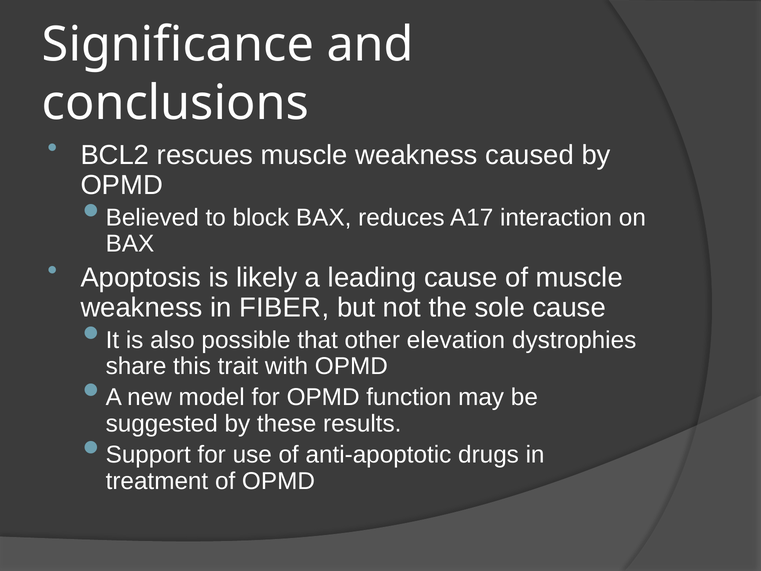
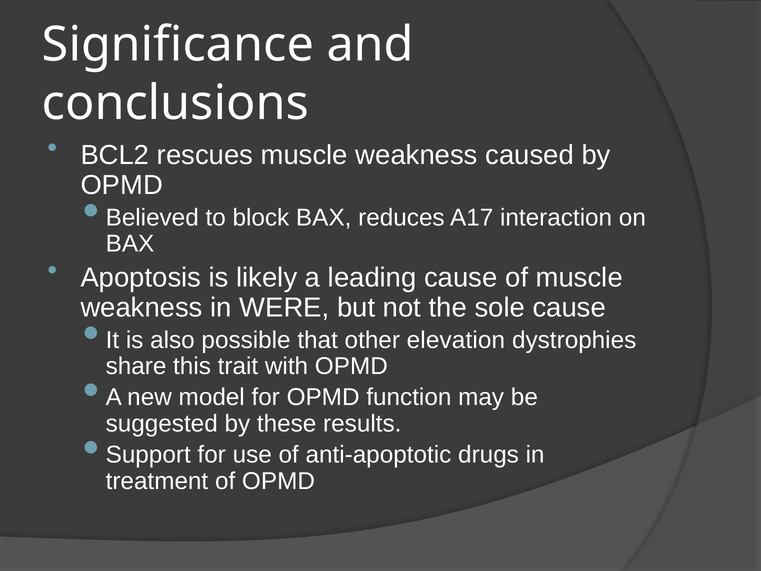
FIBER: FIBER -> WERE
